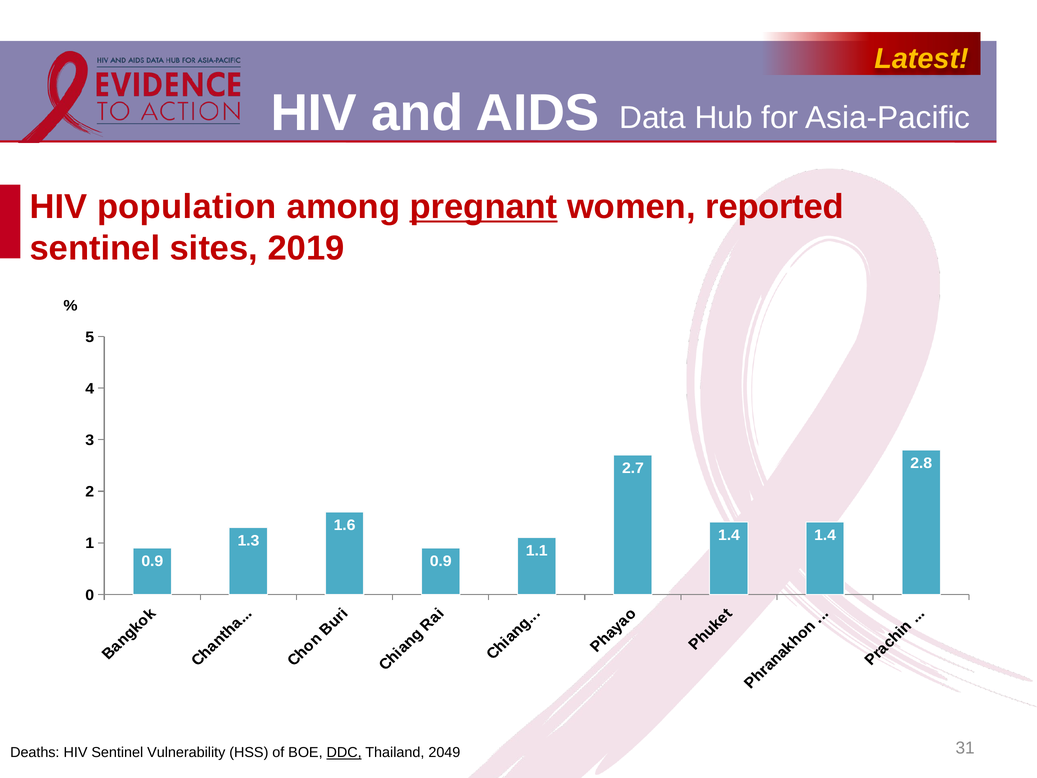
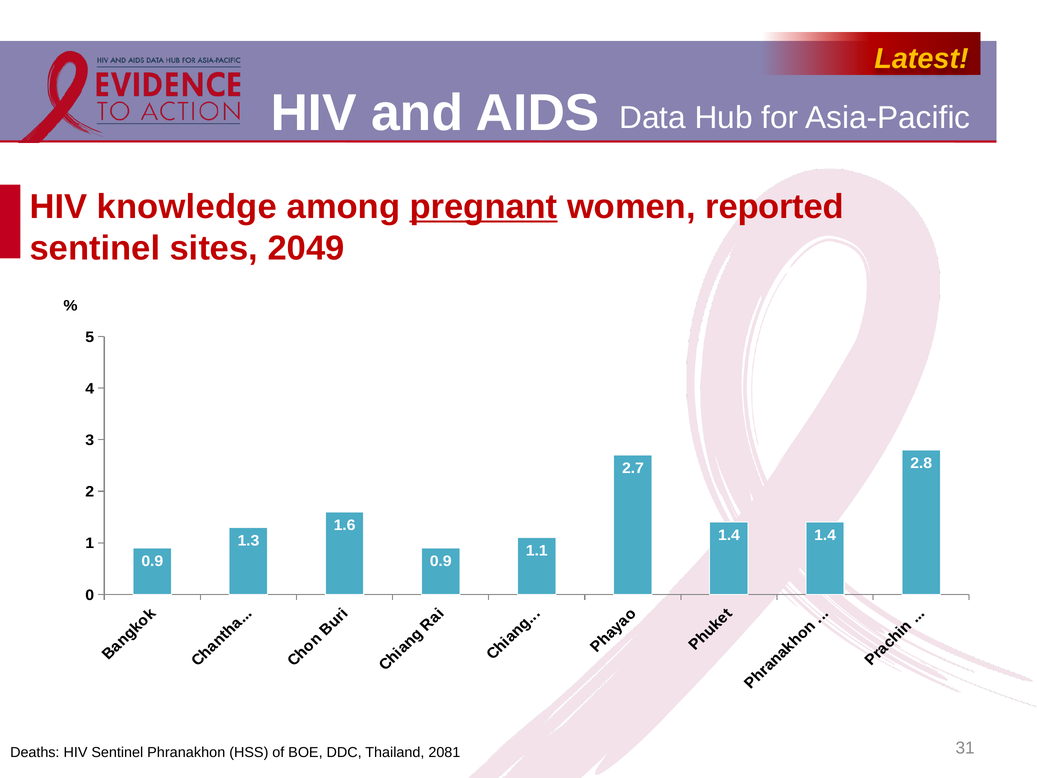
population: population -> knowledge
2019: 2019 -> 2049
Vulnerability: Vulnerability -> Phranakhon
DDC underline: present -> none
2049: 2049 -> 2081
